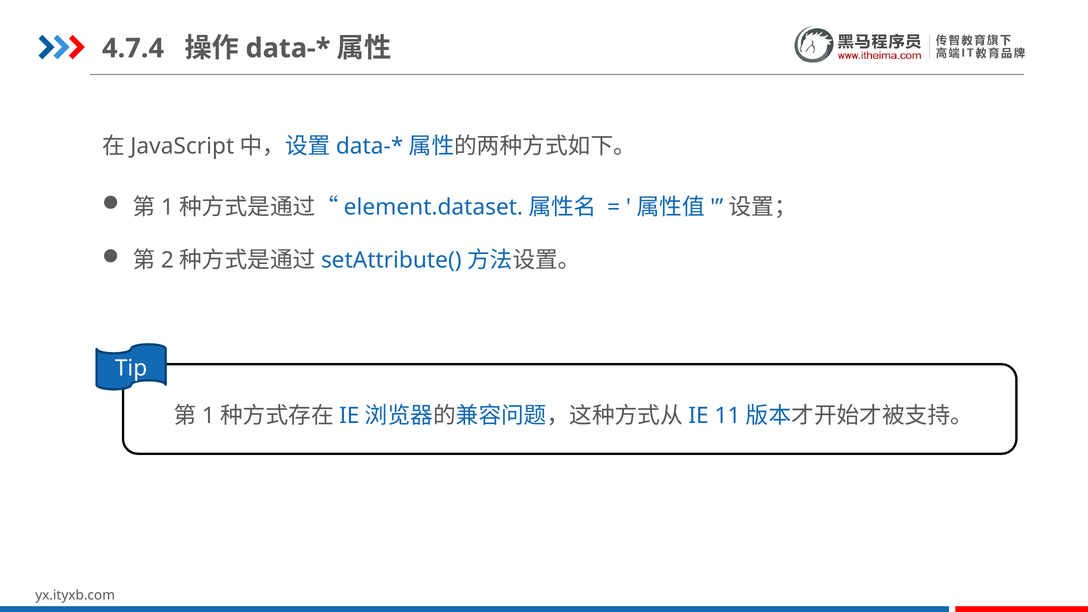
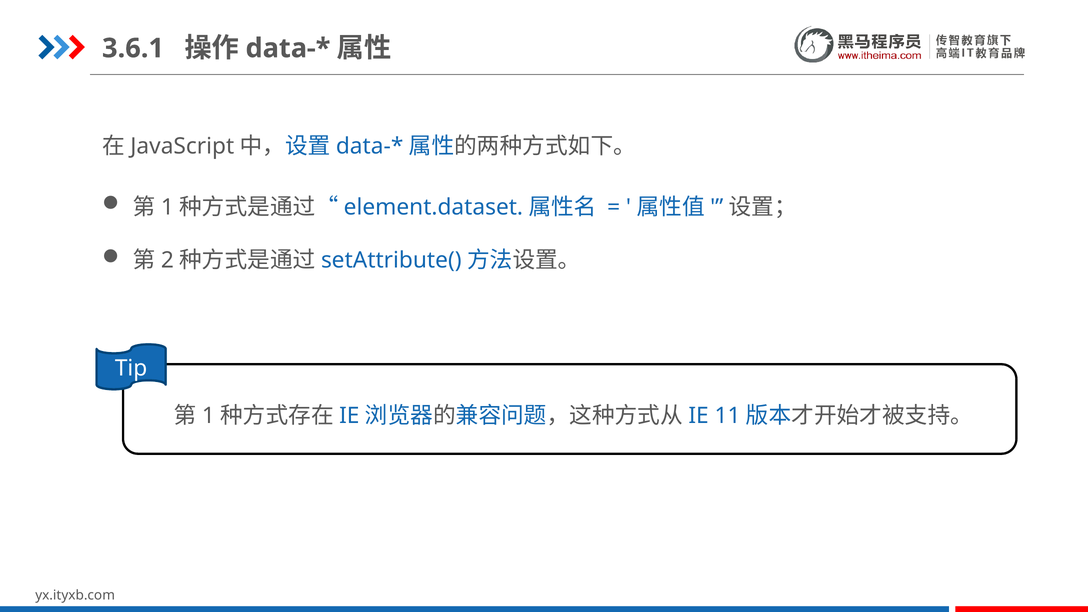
4.7.4: 4.7.4 -> 3.6.1
